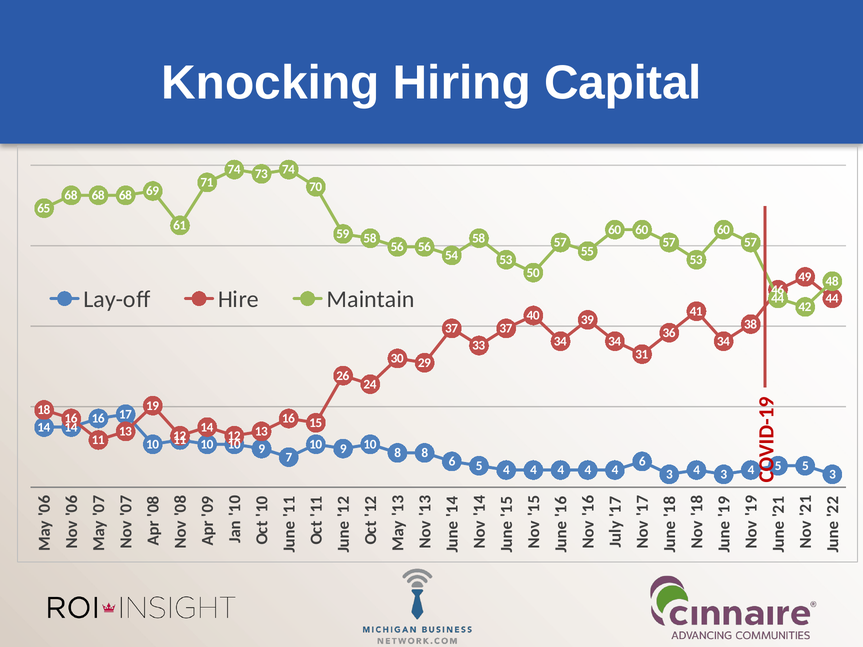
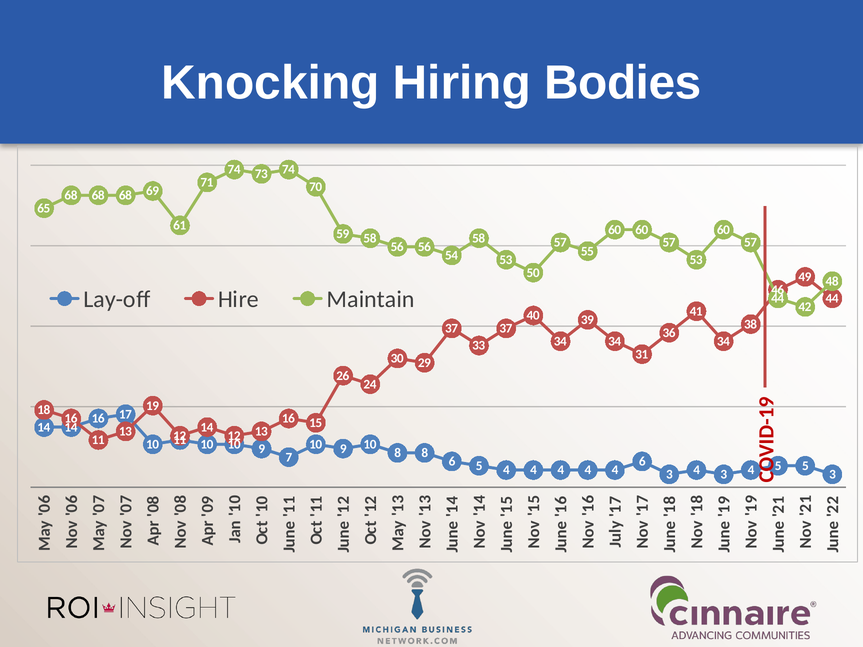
Capital: Capital -> Bodies
